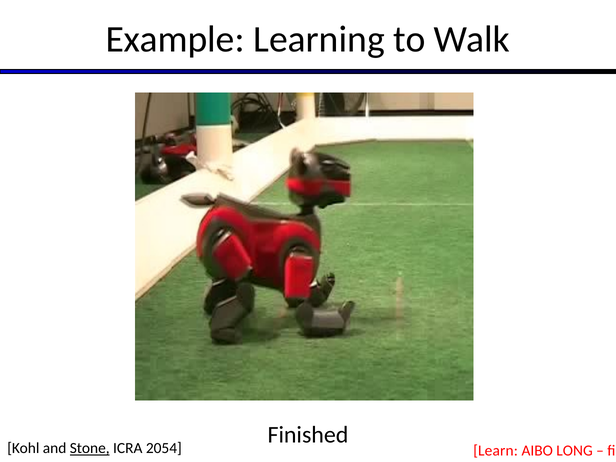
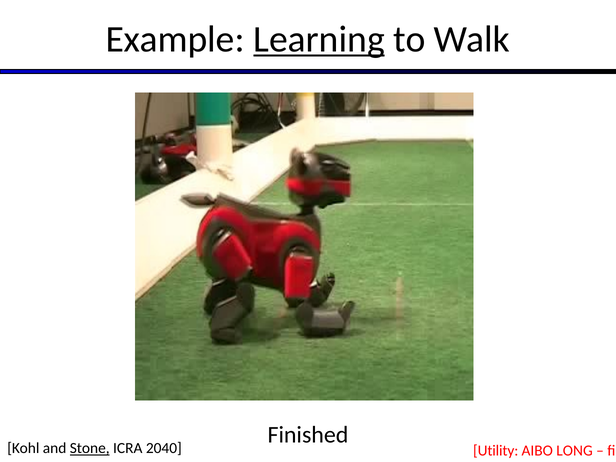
Learning underline: none -> present
2054: 2054 -> 2040
Learn: Learn -> Utility
